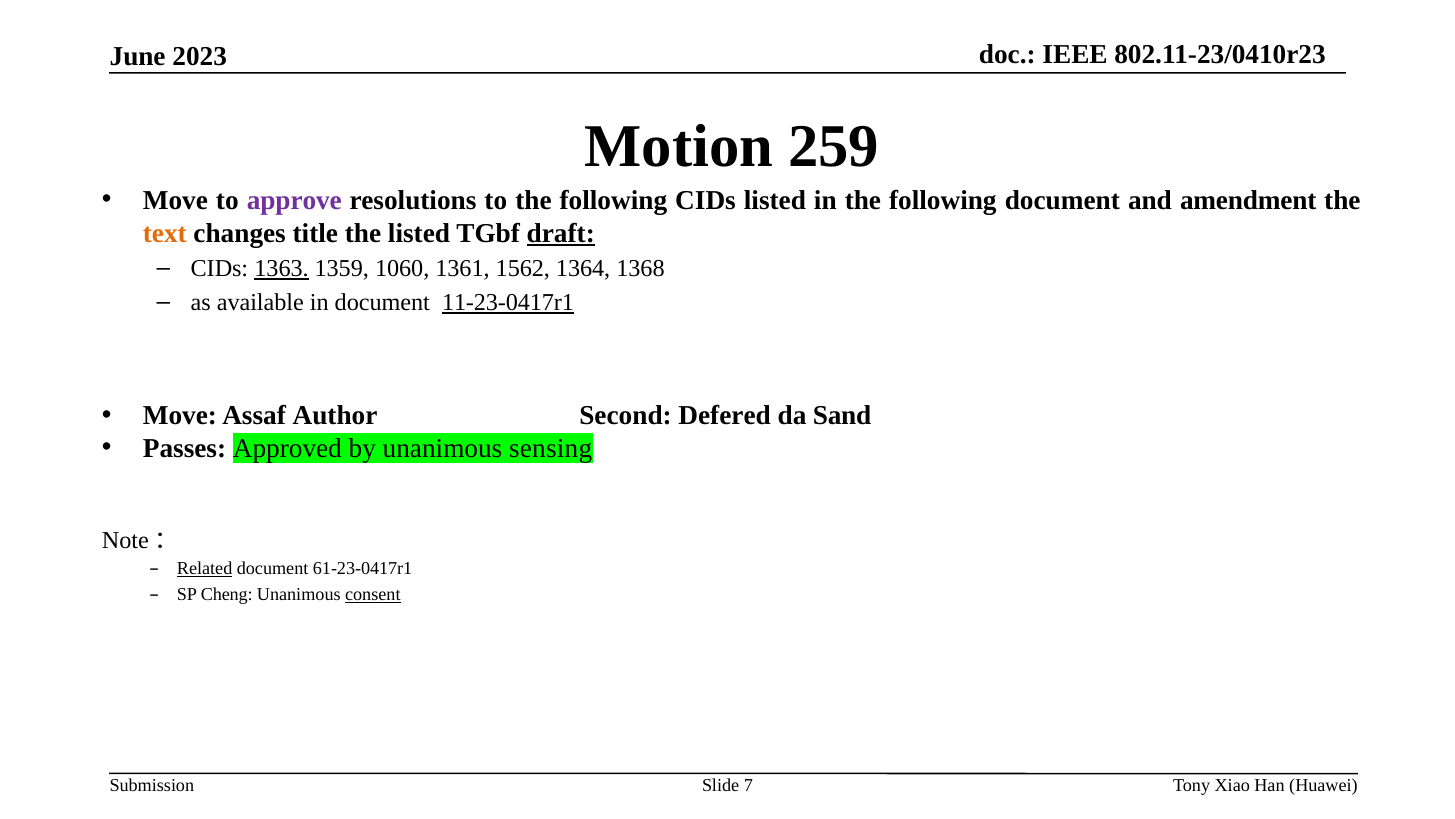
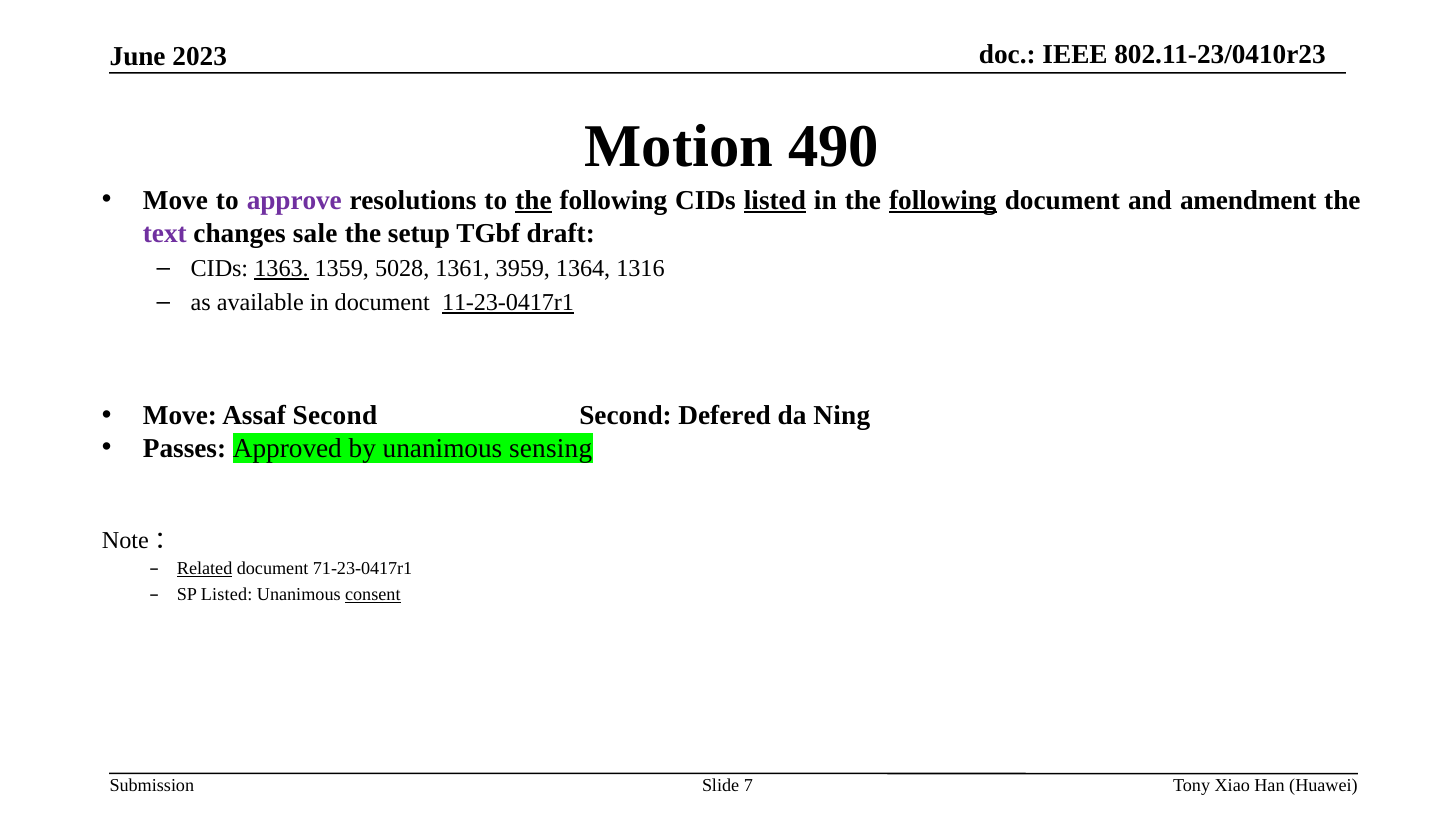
259: 259 -> 490
the at (533, 200) underline: none -> present
listed at (775, 200) underline: none -> present
following at (943, 200) underline: none -> present
text colour: orange -> purple
title: title -> sale
the listed: listed -> setup
draft underline: present -> none
1060: 1060 -> 5028
1562: 1562 -> 3959
1368: 1368 -> 1316
Assaf Author: Author -> Second
Sand: Sand -> Ning
61-23-0417r1: 61-23-0417r1 -> 71-23-0417r1
SP Cheng: Cheng -> Listed
